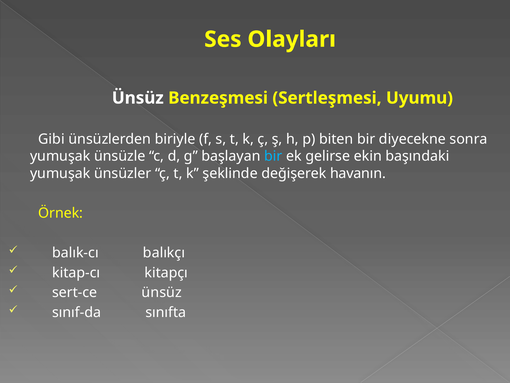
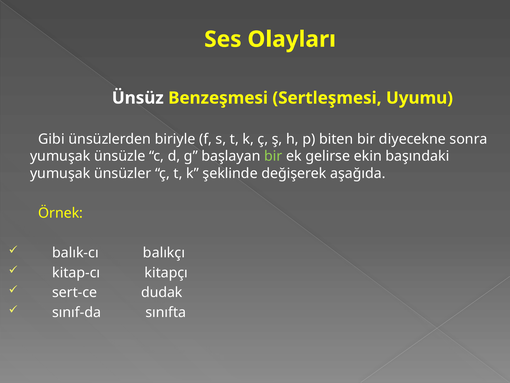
bir at (273, 156) colour: light blue -> light green
havanın: havanın -> aşağıda
sert-ce ünsüz: ünsüz -> dudak
